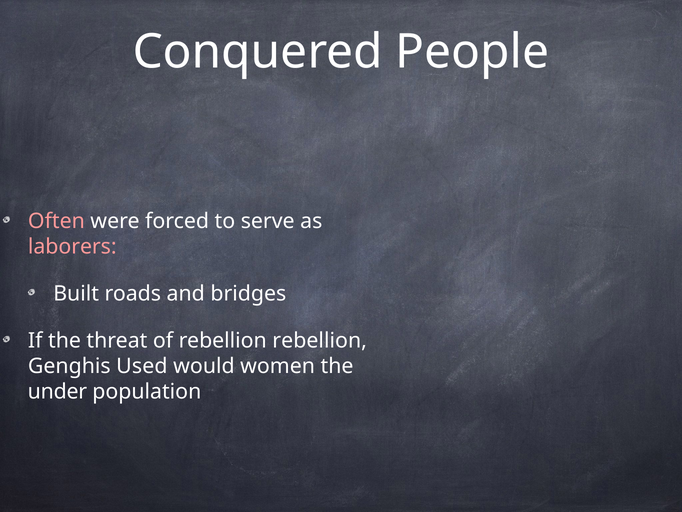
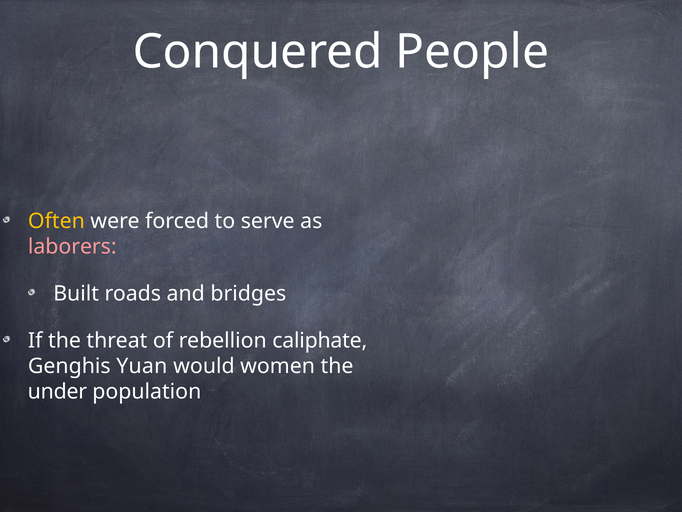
Often colour: pink -> yellow
rebellion rebellion: rebellion -> caliphate
Used: Used -> Yuan
